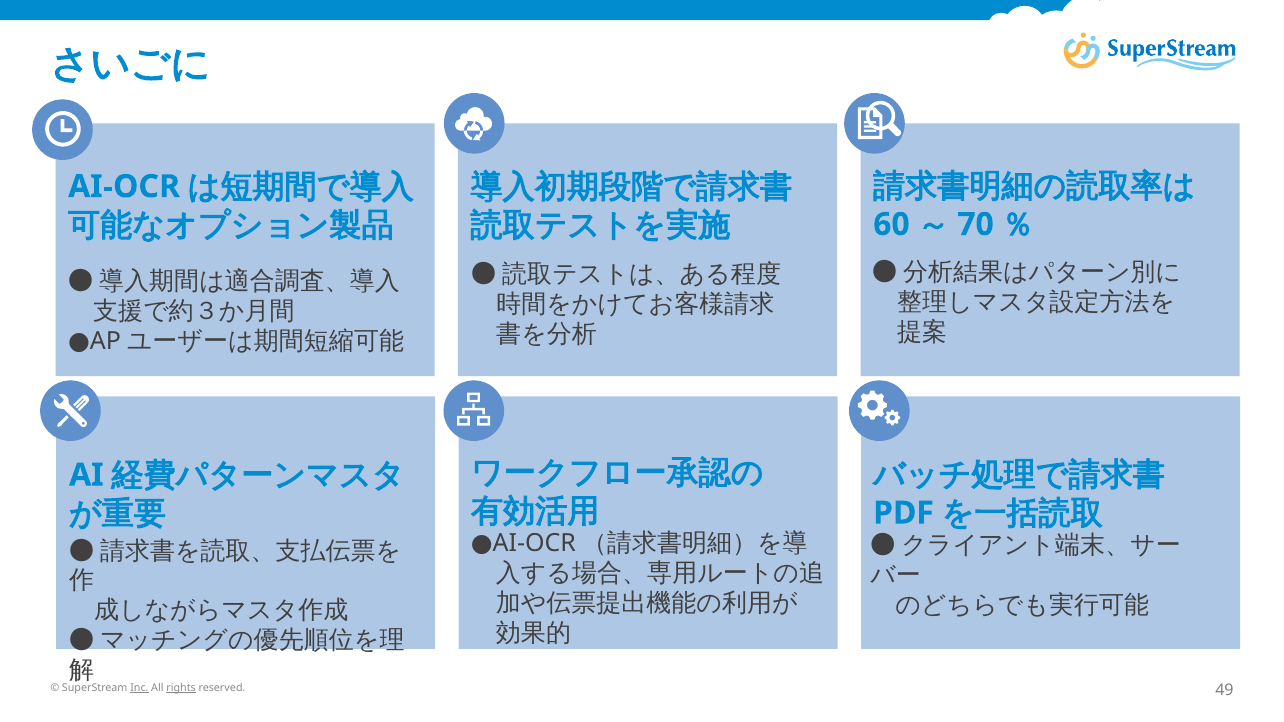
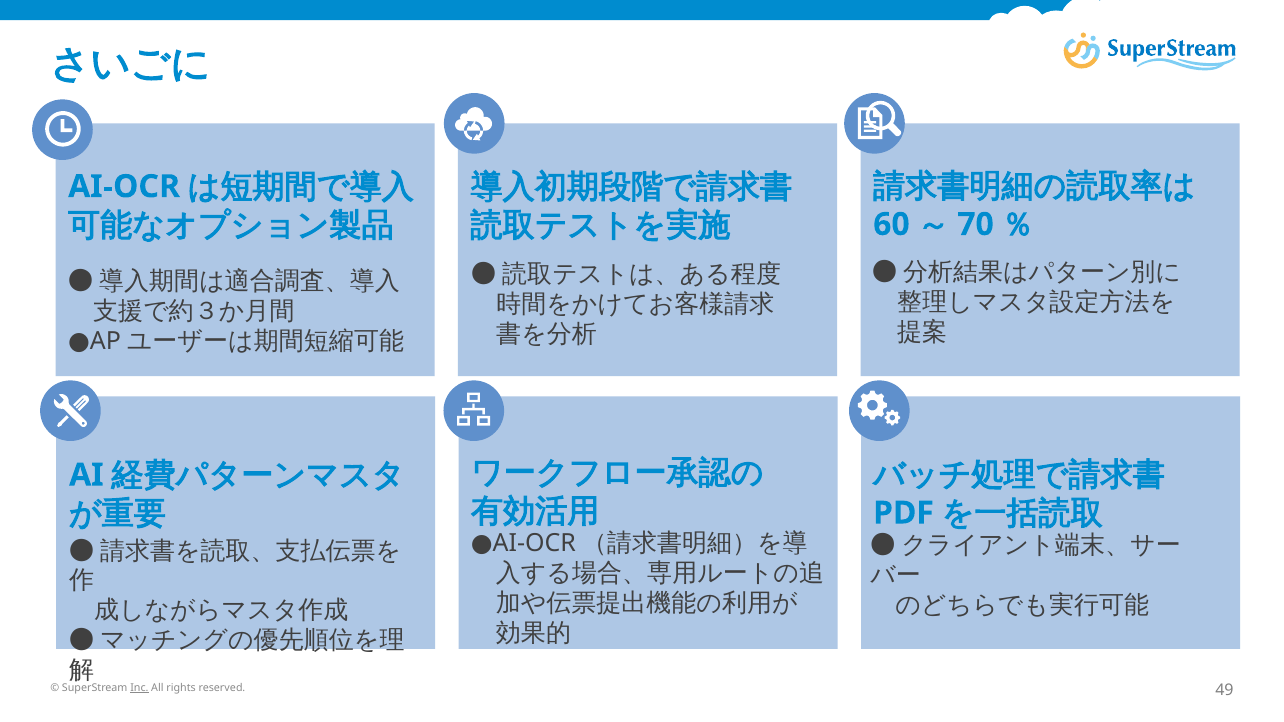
rights underline: present -> none
